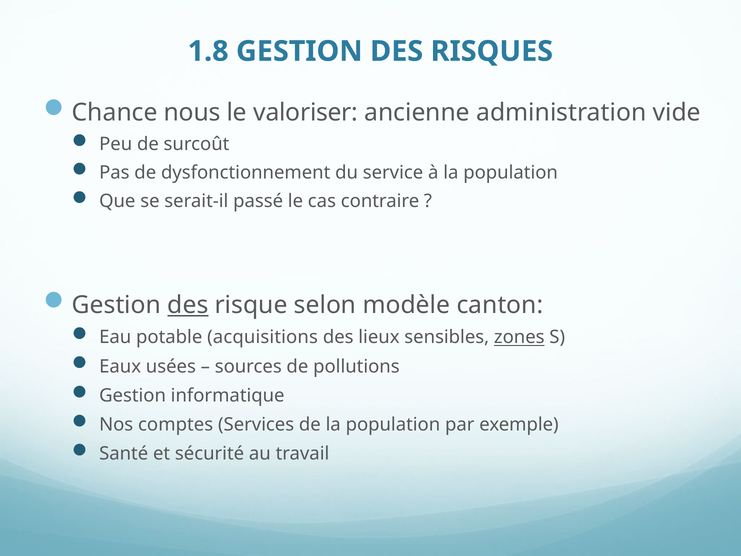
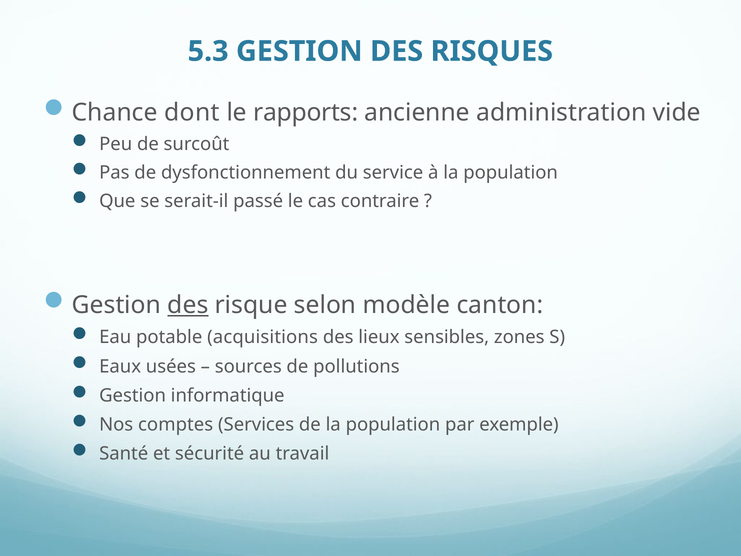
1.8: 1.8 -> 5.3
nous: nous -> dont
valoriser: valoriser -> rapports
zones underline: present -> none
